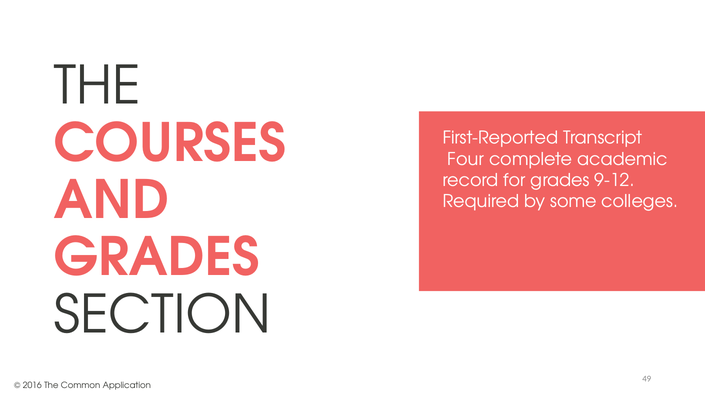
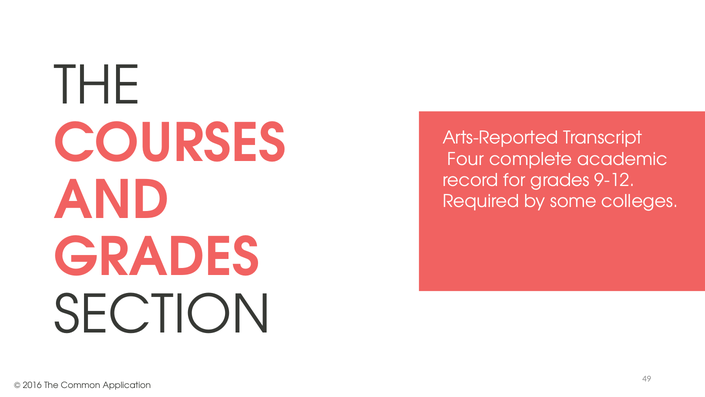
First-Reported: First-Reported -> Arts-Reported
